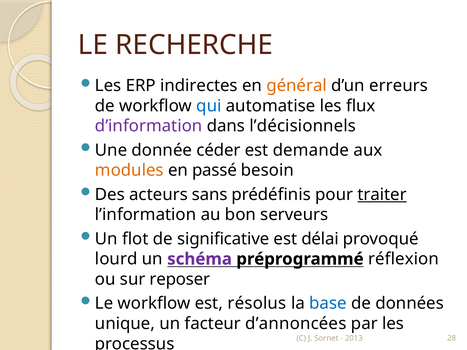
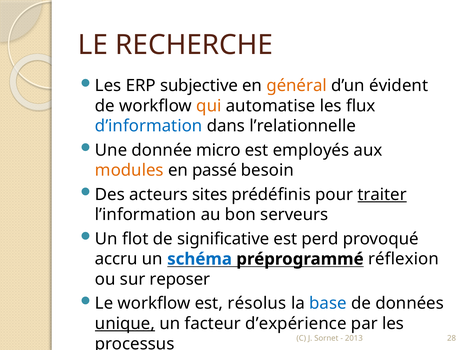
indirectes: indirectes -> subjective
erreurs: erreurs -> évident
qui colour: blue -> orange
d’information colour: purple -> blue
l’décisionnels: l’décisionnels -> l’relationnelle
céder: céder -> micro
demande: demande -> employés
sans: sans -> sites
délai: délai -> perd
lourd: lourd -> accru
schéma colour: purple -> blue
unique underline: none -> present
d’annoncées: d’annoncées -> d’expérience
